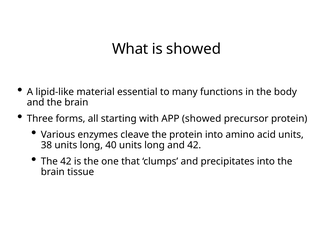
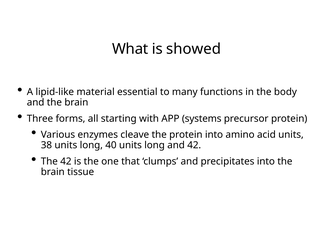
APP showed: showed -> systems
